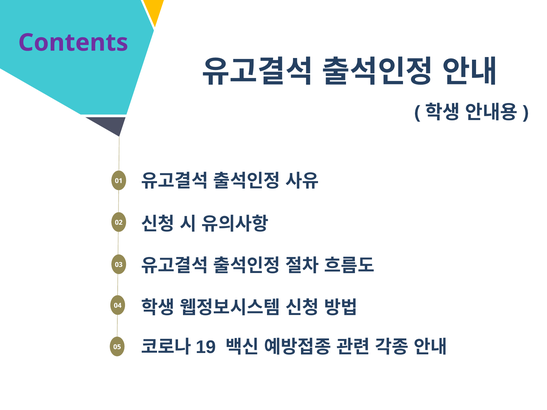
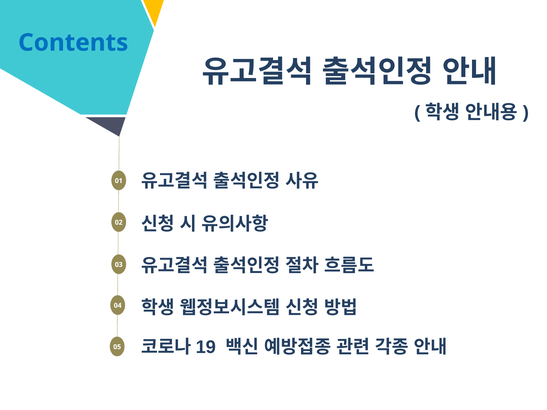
Contents colour: purple -> blue
